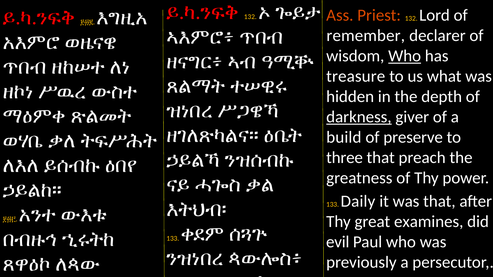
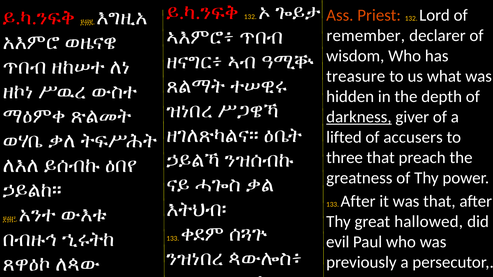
Who at (405, 56) underline: present -> none
build: build -> lifted
preserve: preserve -> accusers
133 Daily: Daily -> After
examines: examines -> hallowed
